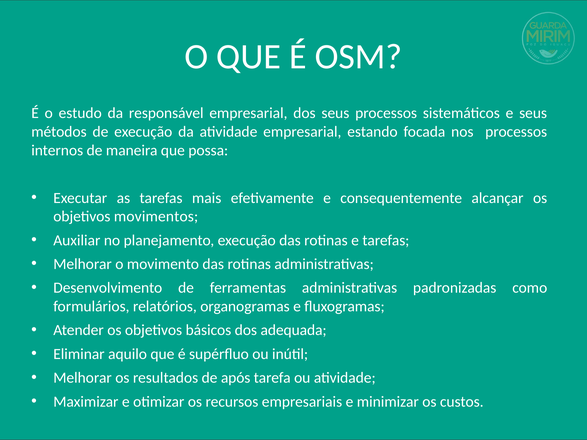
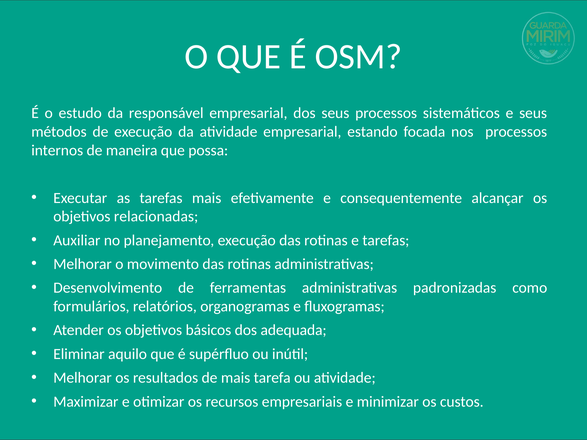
movimentos: movimentos -> relacionadas
de após: após -> mais
